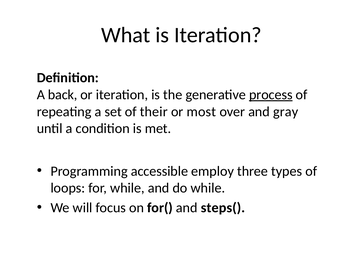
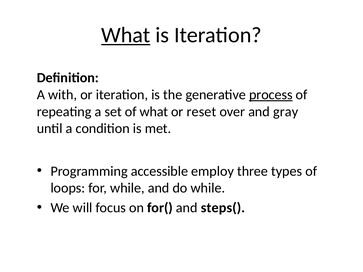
What at (126, 35) underline: none -> present
back: back -> with
of their: their -> what
most: most -> reset
